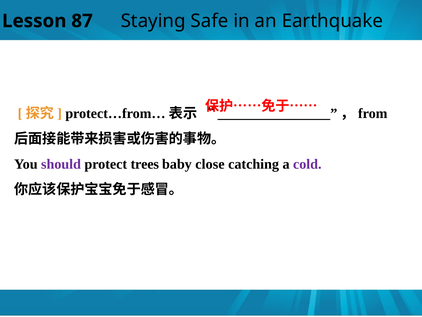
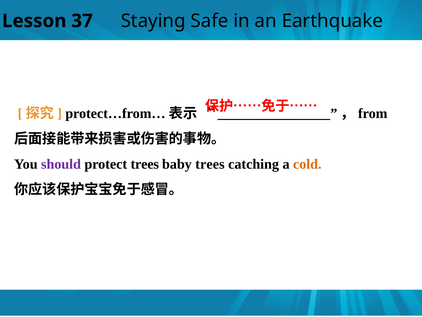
87: 87 -> 37
baby close: close -> trees
cold colour: purple -> orange
